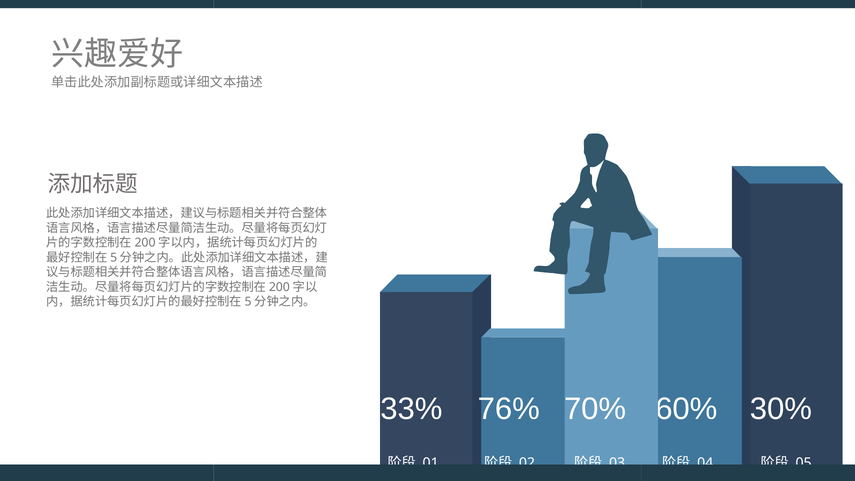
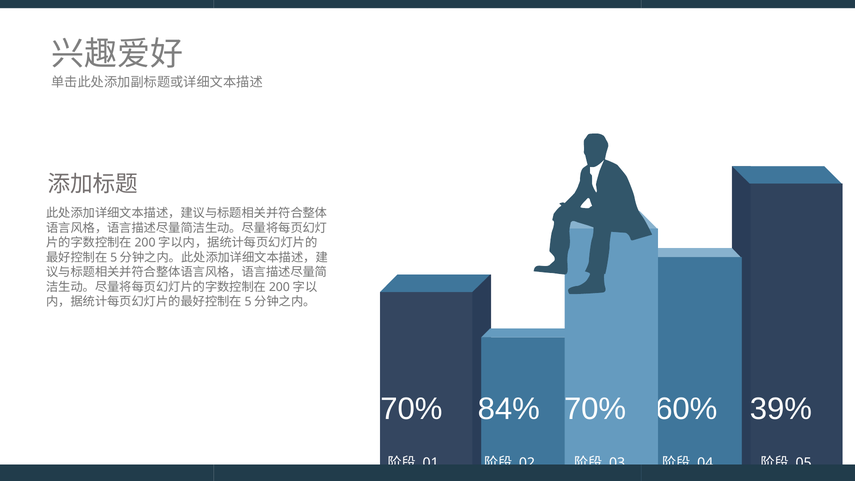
33% at (411, 409): 33% -> 70%
76%: 76% -> 84%
30%: 30% -> 39%
